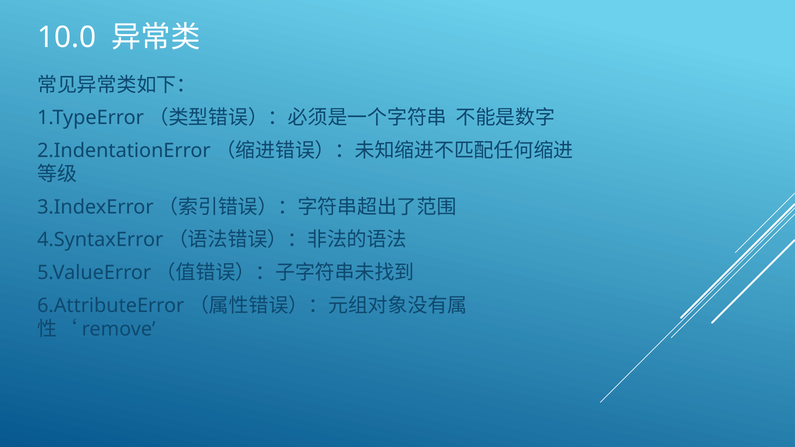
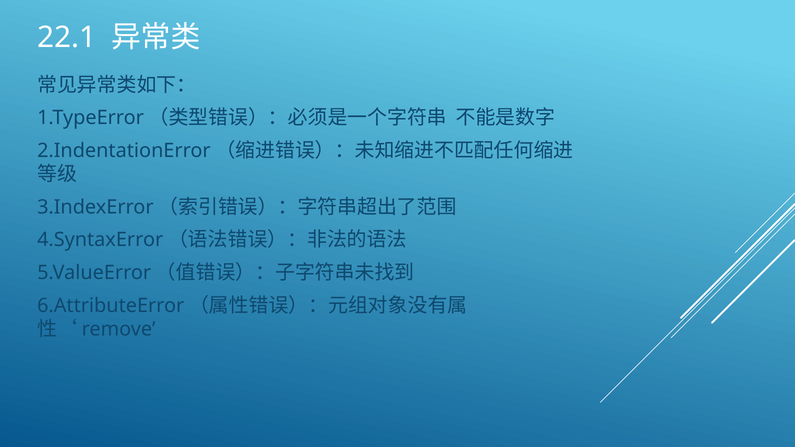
10.0: 10.0 -> 22.1
